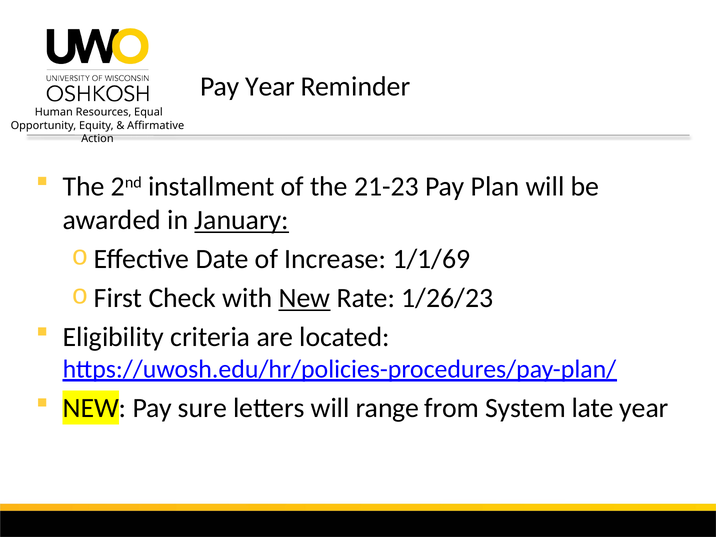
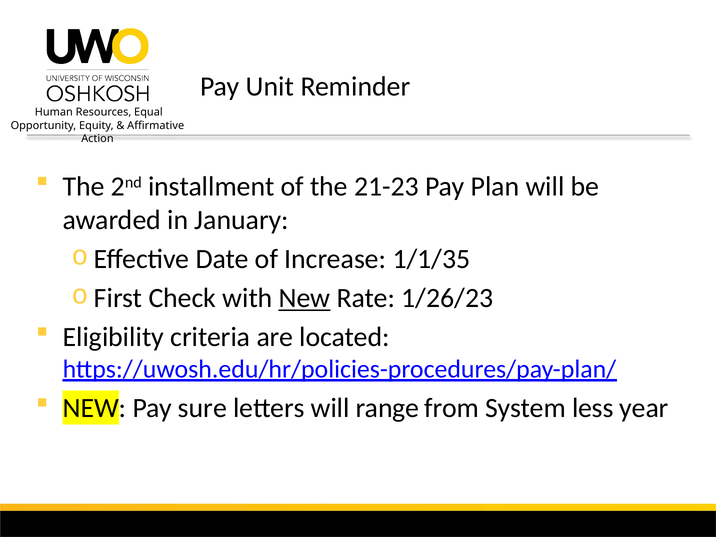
Pay Year: Year -> Unit
January underline: present -> none
1/1/69: 1/1/69 -> 1/1/35
late: late -> less
